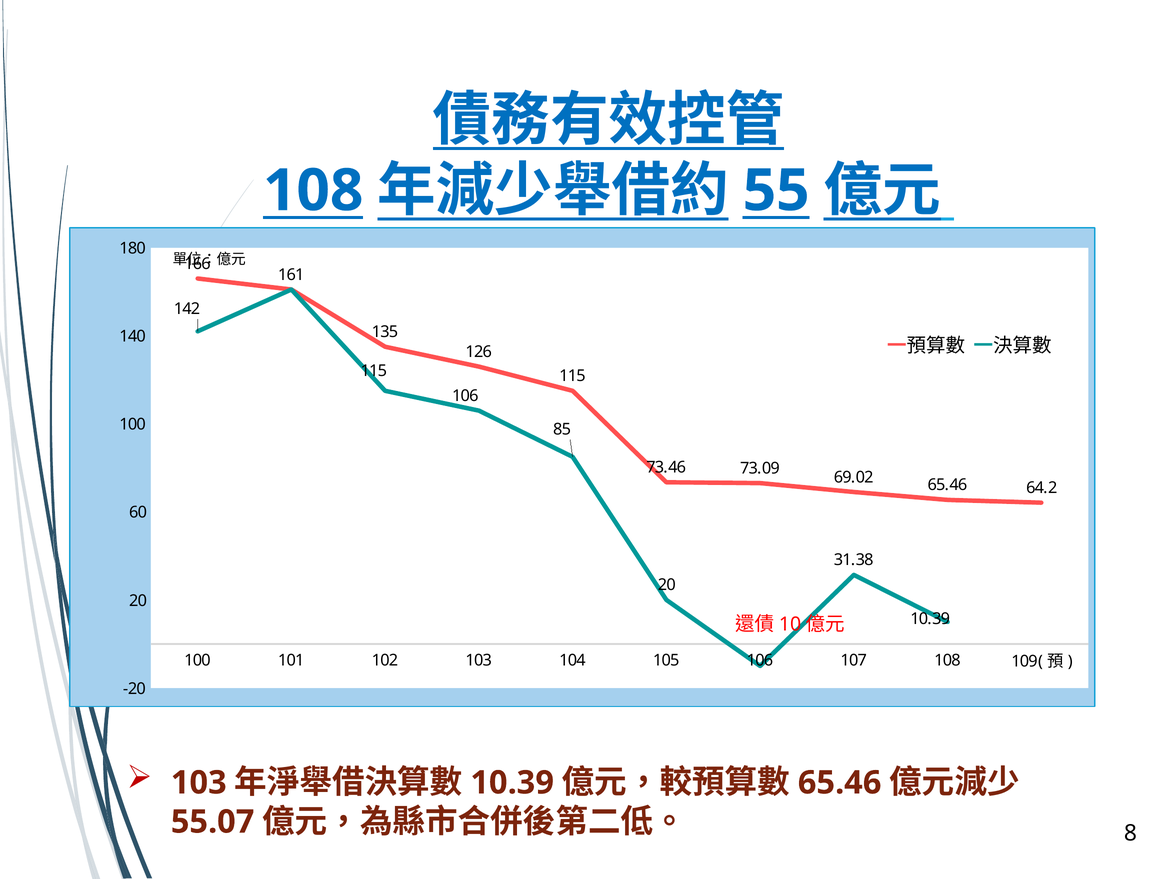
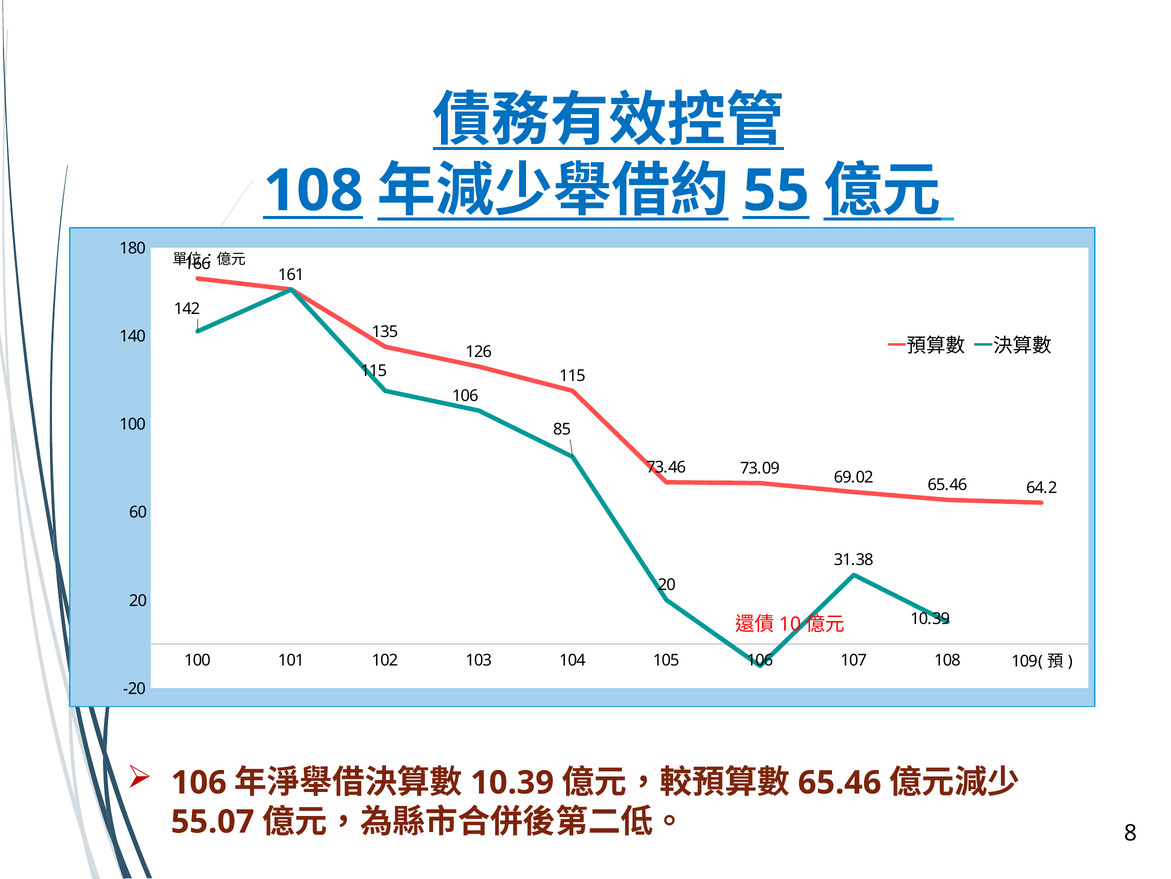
103 at (199, 782): 103 -> 106
